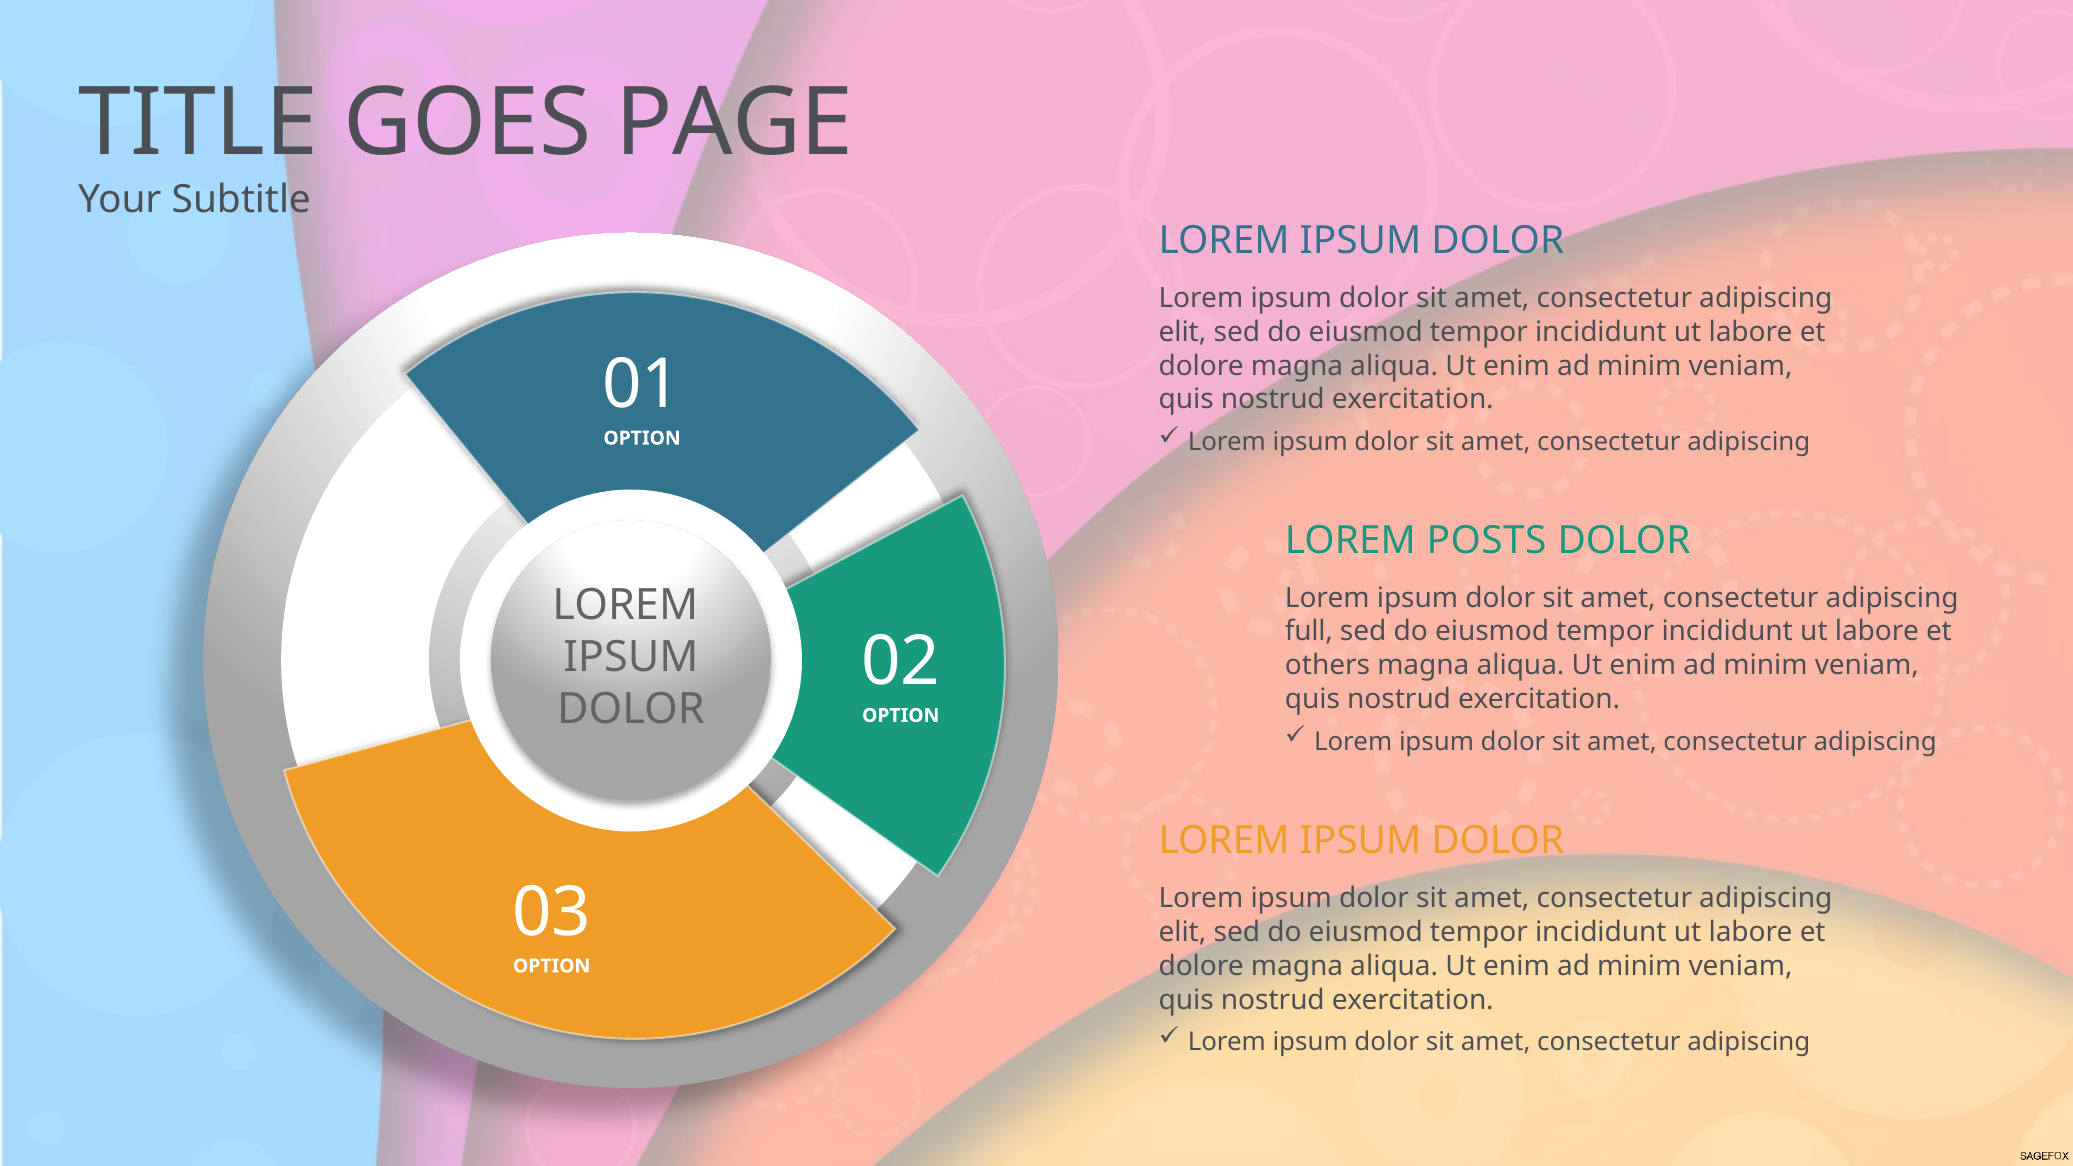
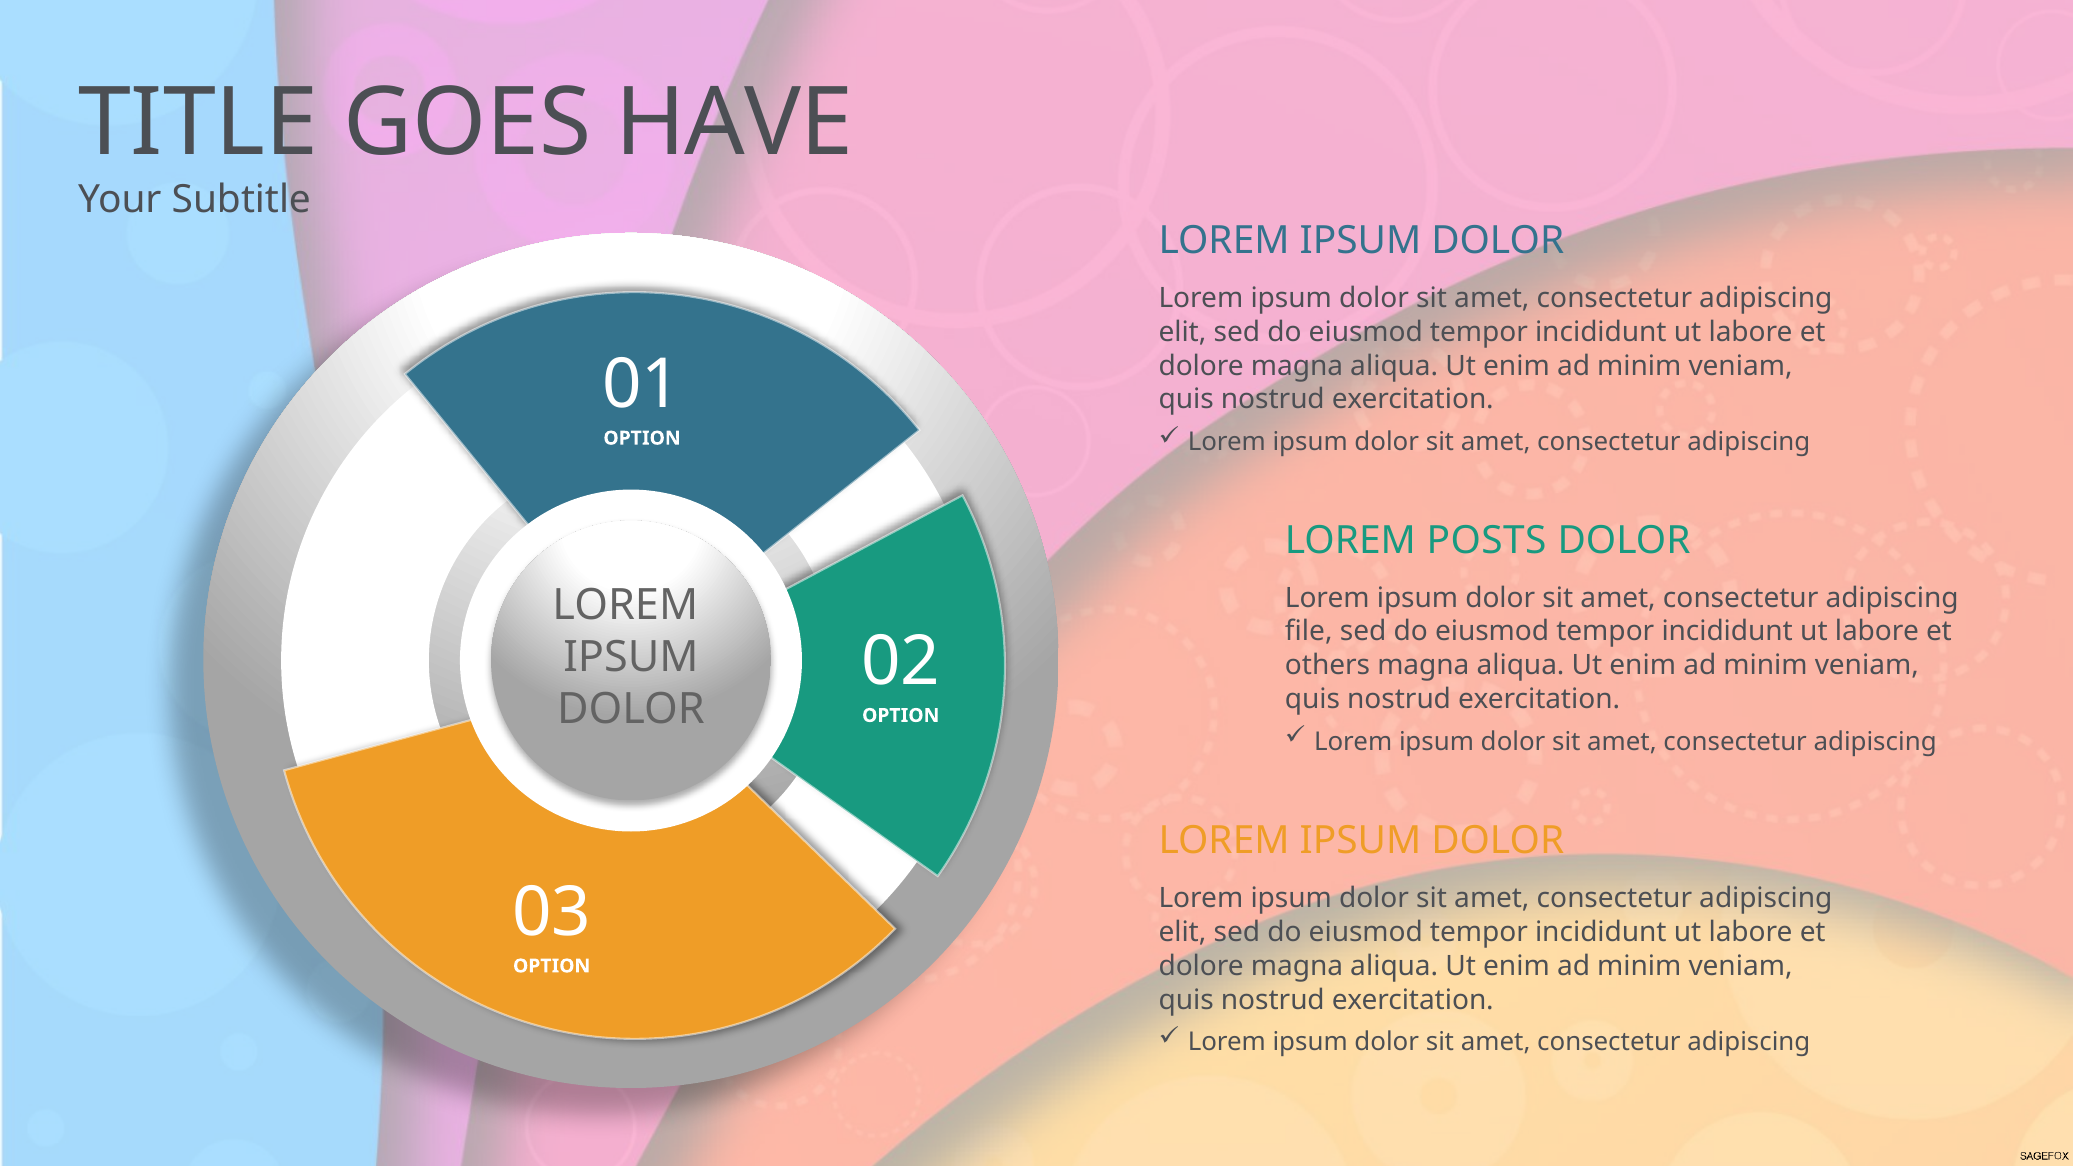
PAGE: PAGE -> HAVE
full: full -> file
